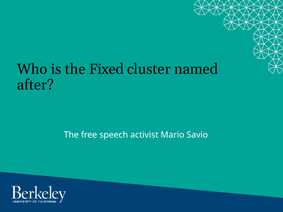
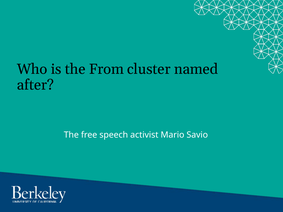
Fixed: Fixed -> From
